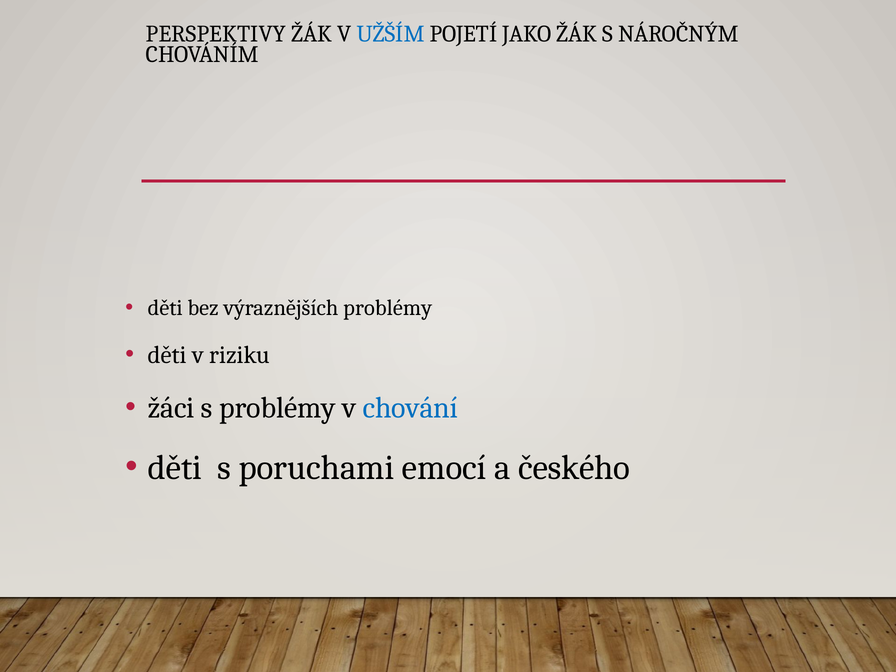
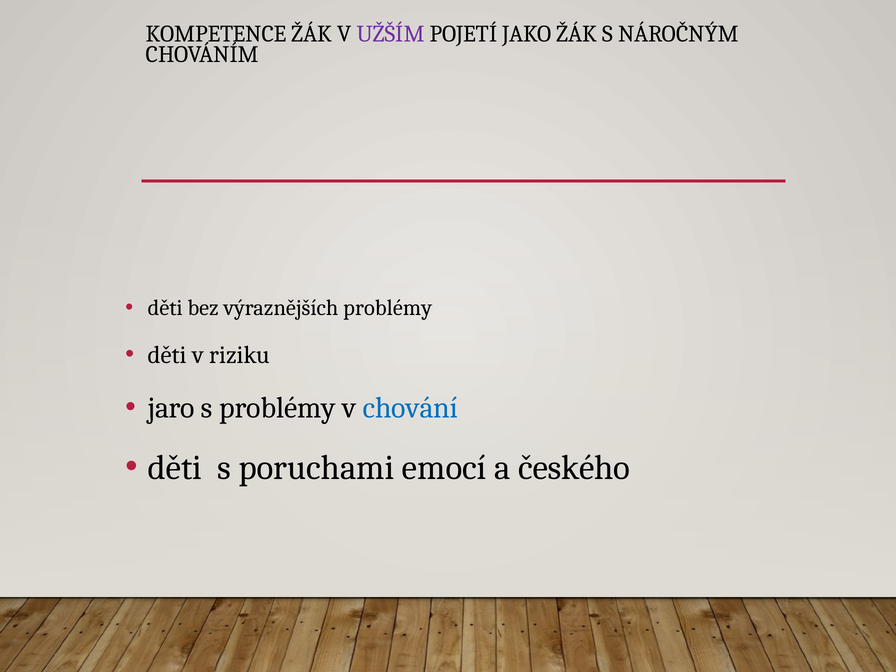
PERSPEKTIVY: PERSPEKTIVY -> KOMPETENCE
UŽŠÍM colour: blue -> purple
žáci: žáci -> jaro
